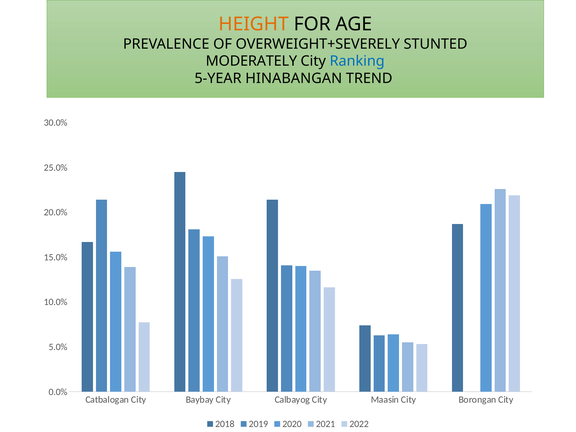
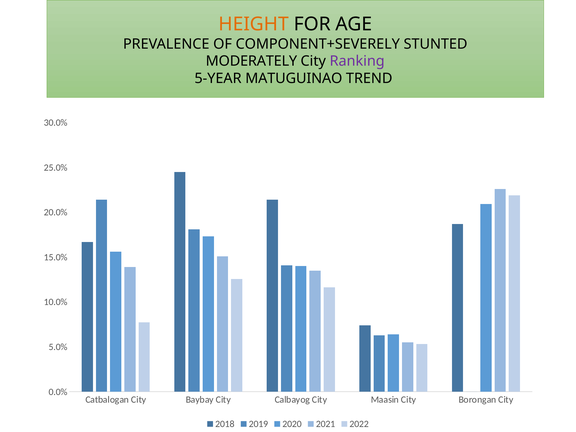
OVERWEIGHT+SEVERELY: OVERWEIGHT+SEVERELY -> COMPONENT+SEVERELY
Ranking colour: blue -> purple
HINABANGAN: HINABANGAN -> MATUGUINAO
